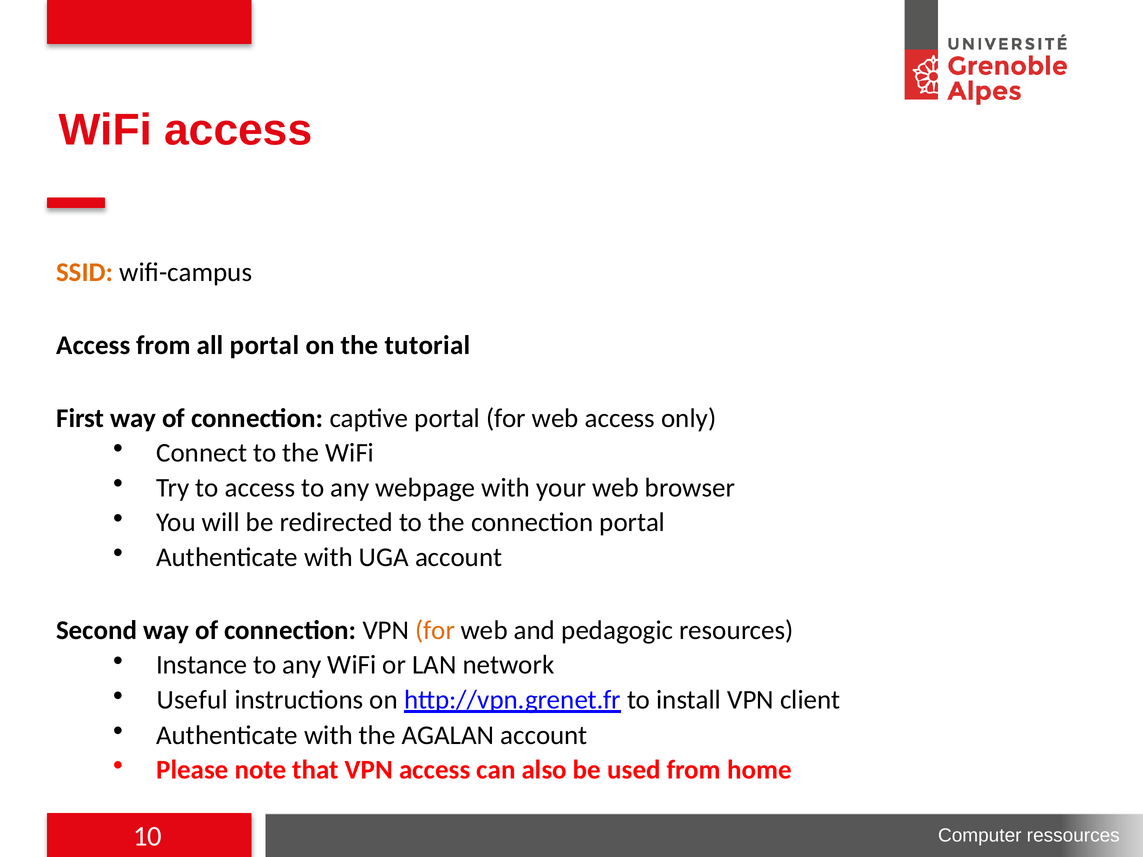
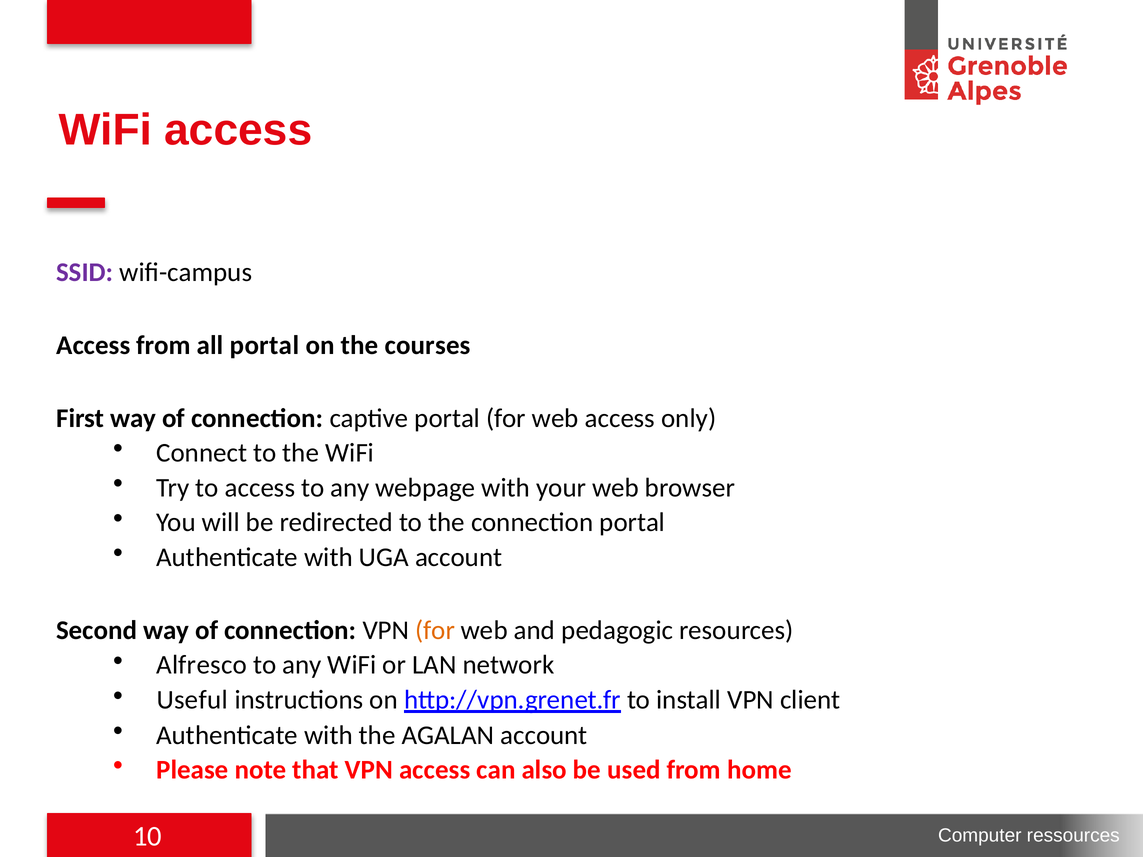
SSID colour: orange -> purple
tutorial: tutorial -> courses
Instance: Instance -> Alfresco
